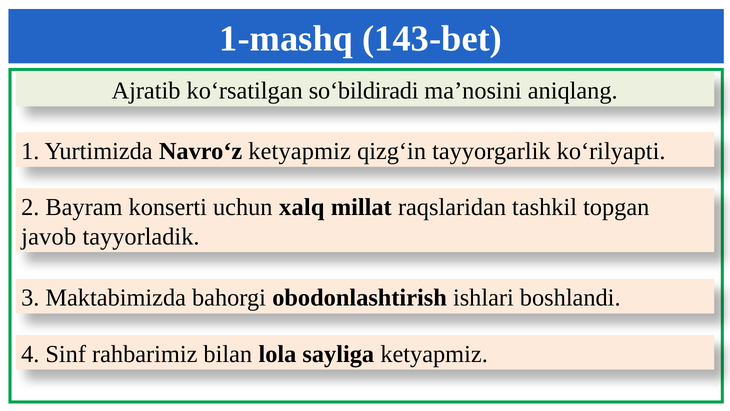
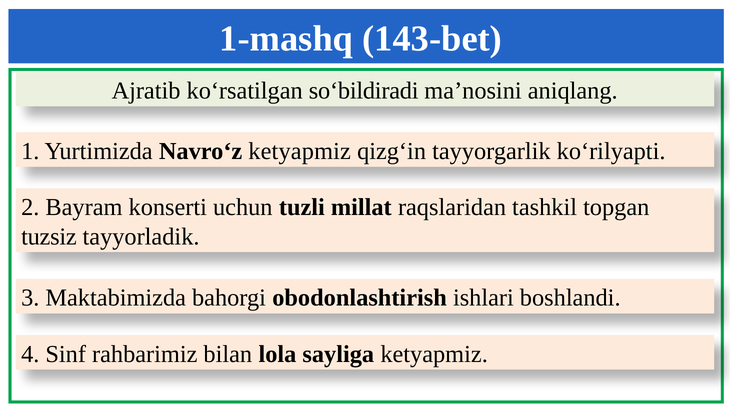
xalq: xalq -> tuzli
javob: javob -> tuzsiz
